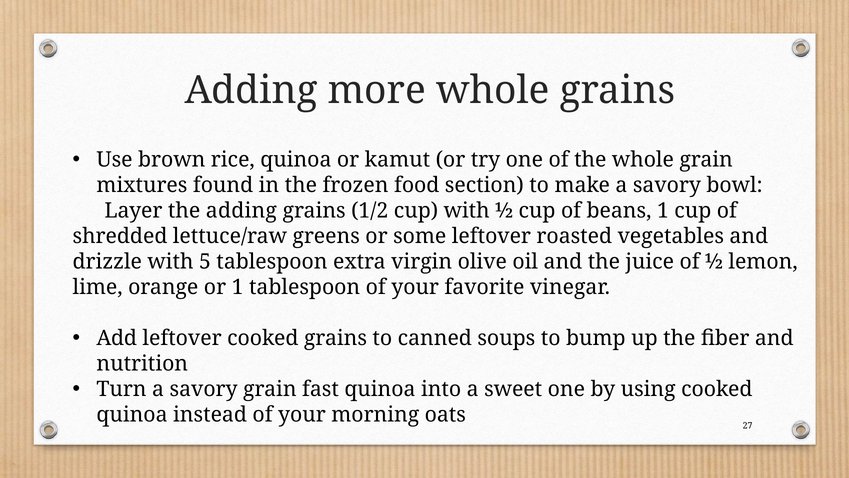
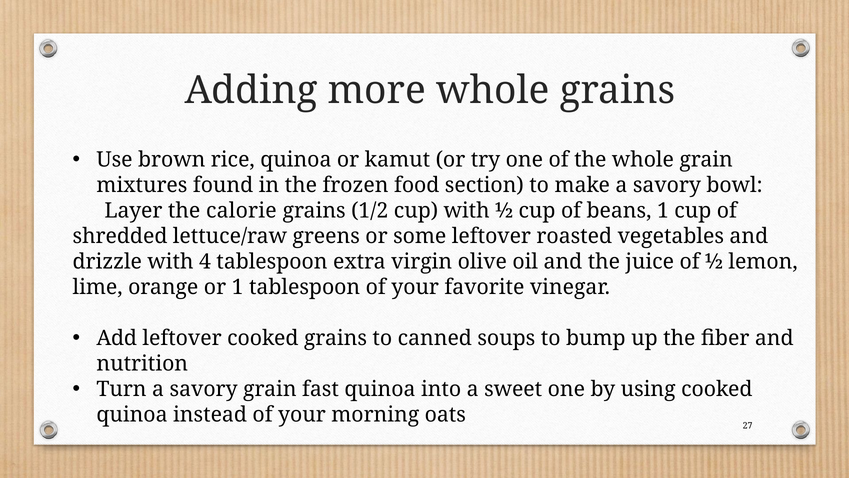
the adding: adding -> calorie
5: 5 -> 4
